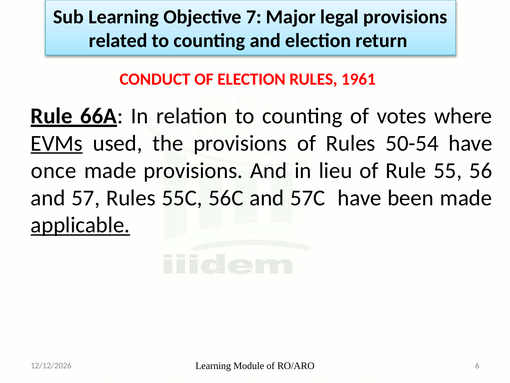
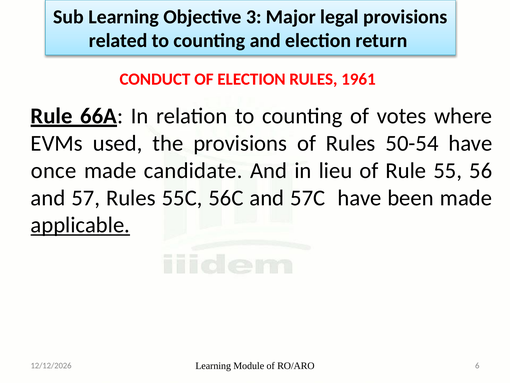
7: 7 -> 3
EVMs underline: present -> none
made provisions: provisions -> candidate
